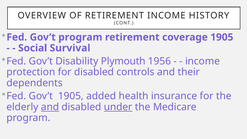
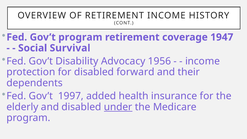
coverage 1905: 1905 -> 1947
Plymouth: Plymouth -> Advocacy
controls: controls -> forward
Gov’t 1905: 1905 -> 1997
and at (50, 107) underline: present -> none
